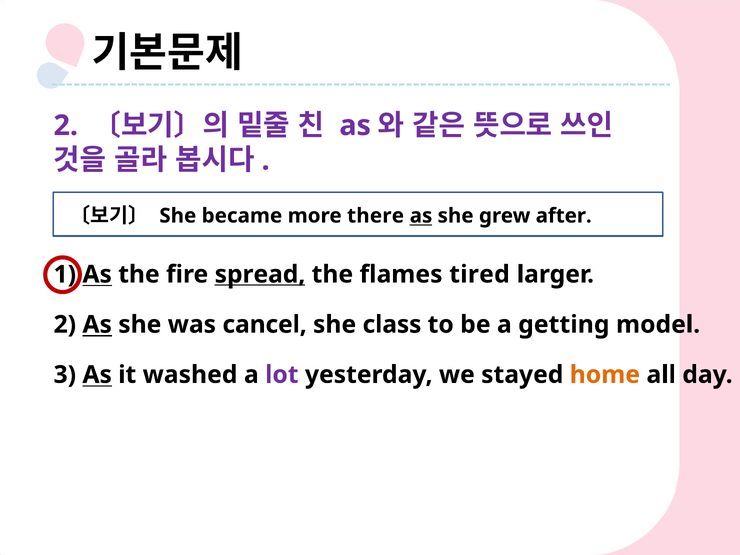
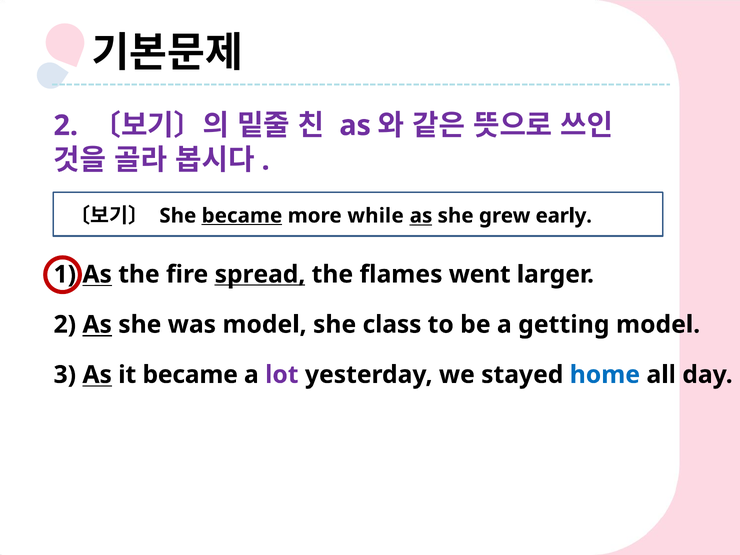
became at (242, 216) underline: none -> present
there: there -> while
after: after -> early
tired: tired -> went
was cancel: cancel -> model
it washed: washed -> became
home colour: orange -> blue
